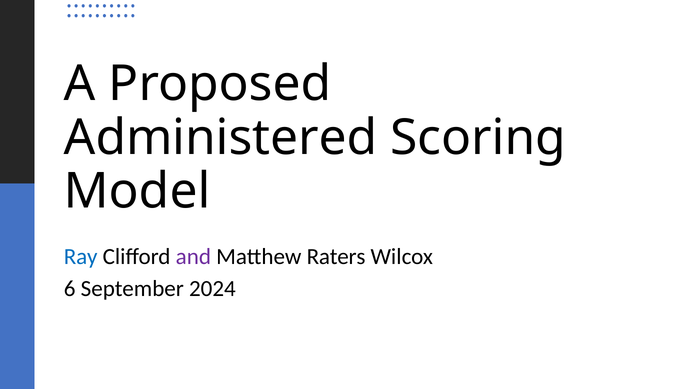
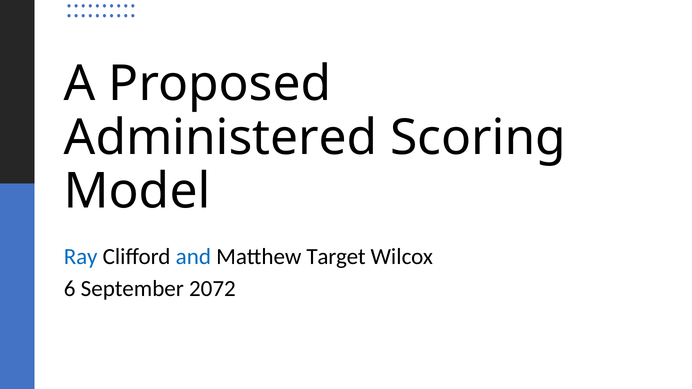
and colour: purple -> blue
Raters: Raters -> Target
2024: 2024 -> 2072
